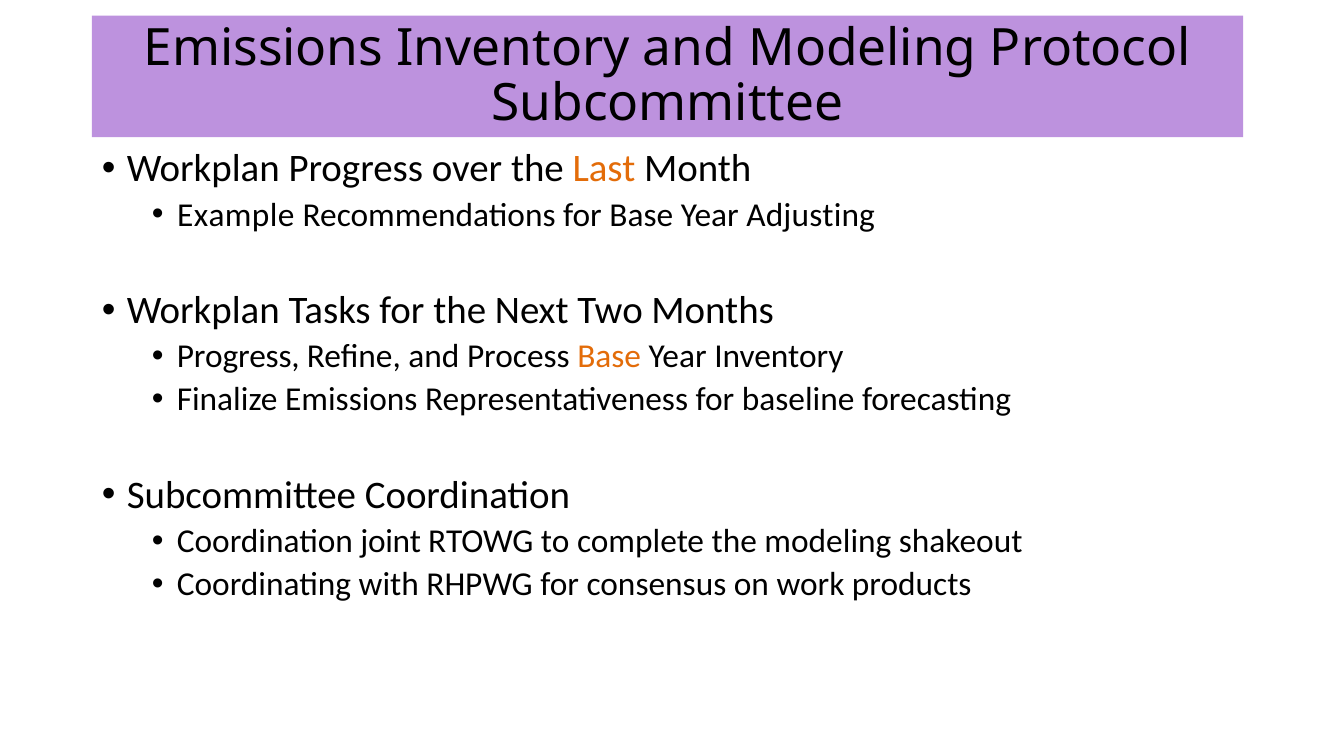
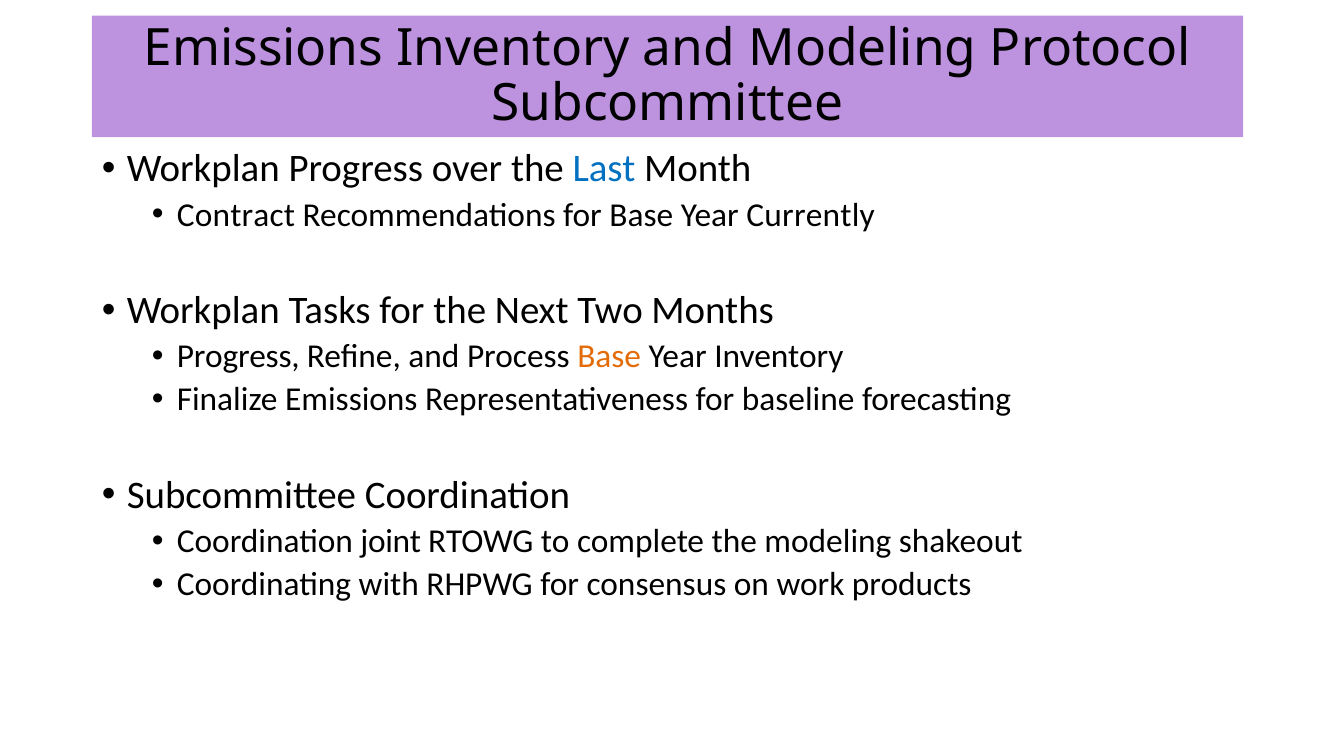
Last colour: orange -> blue
Example: Example -> Contract
Adjusting: Adjusting -> Currently
